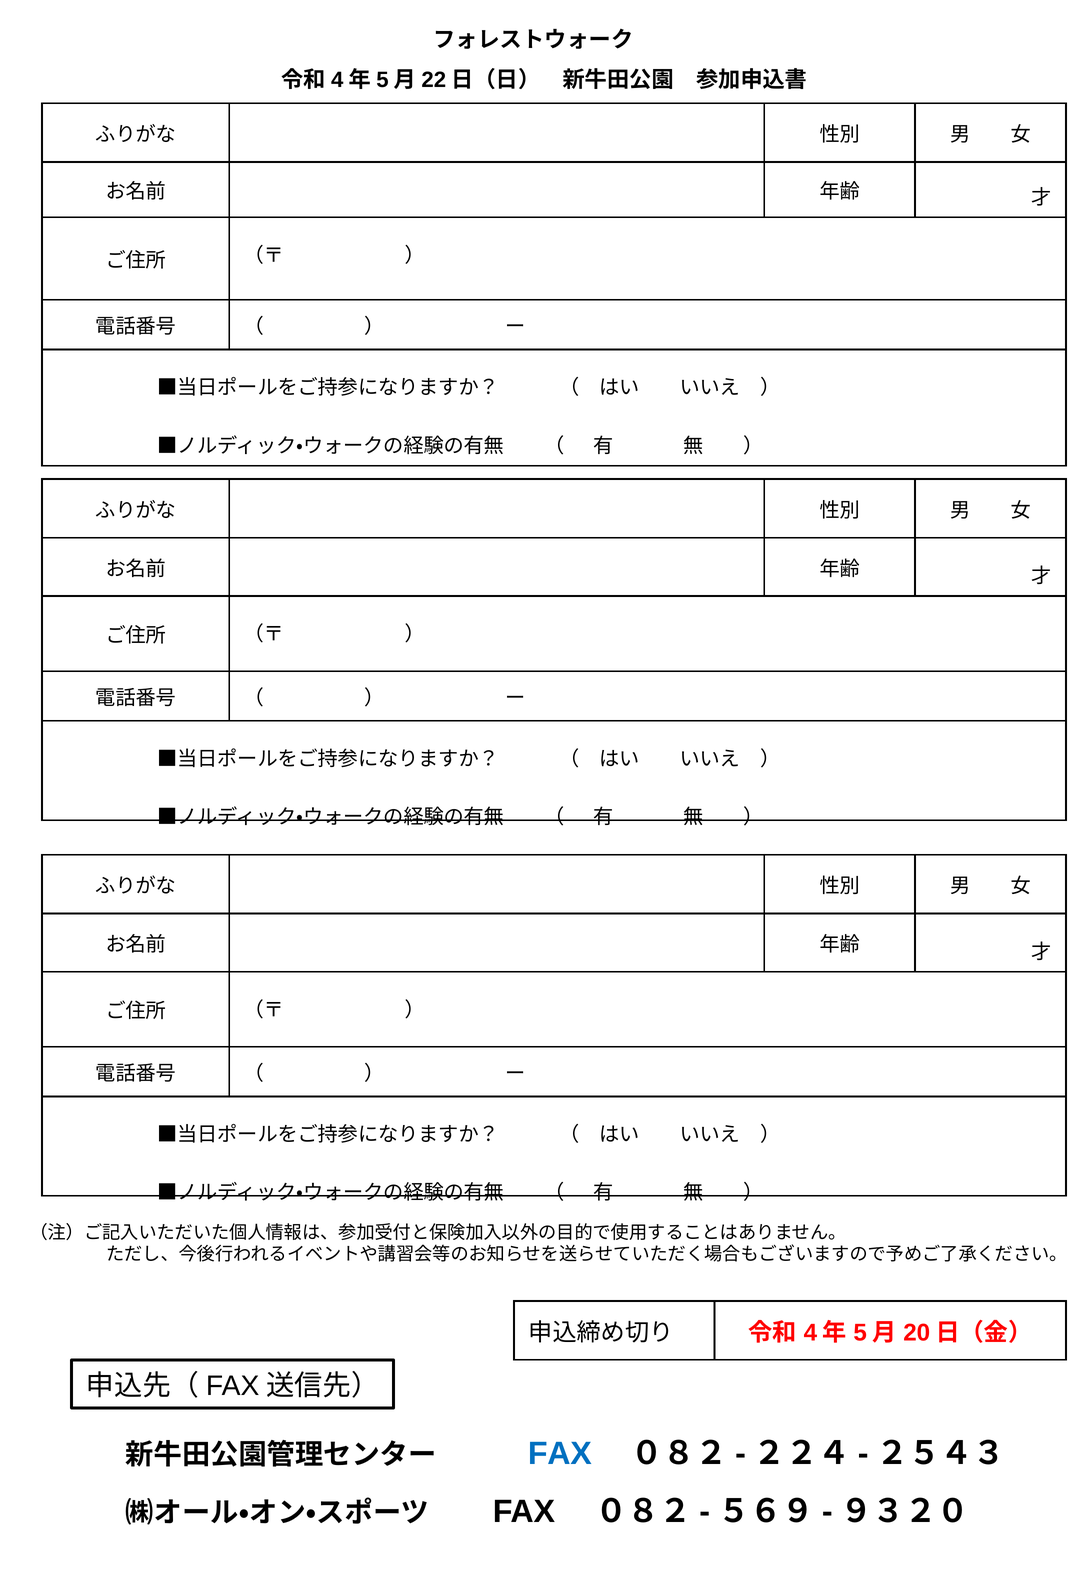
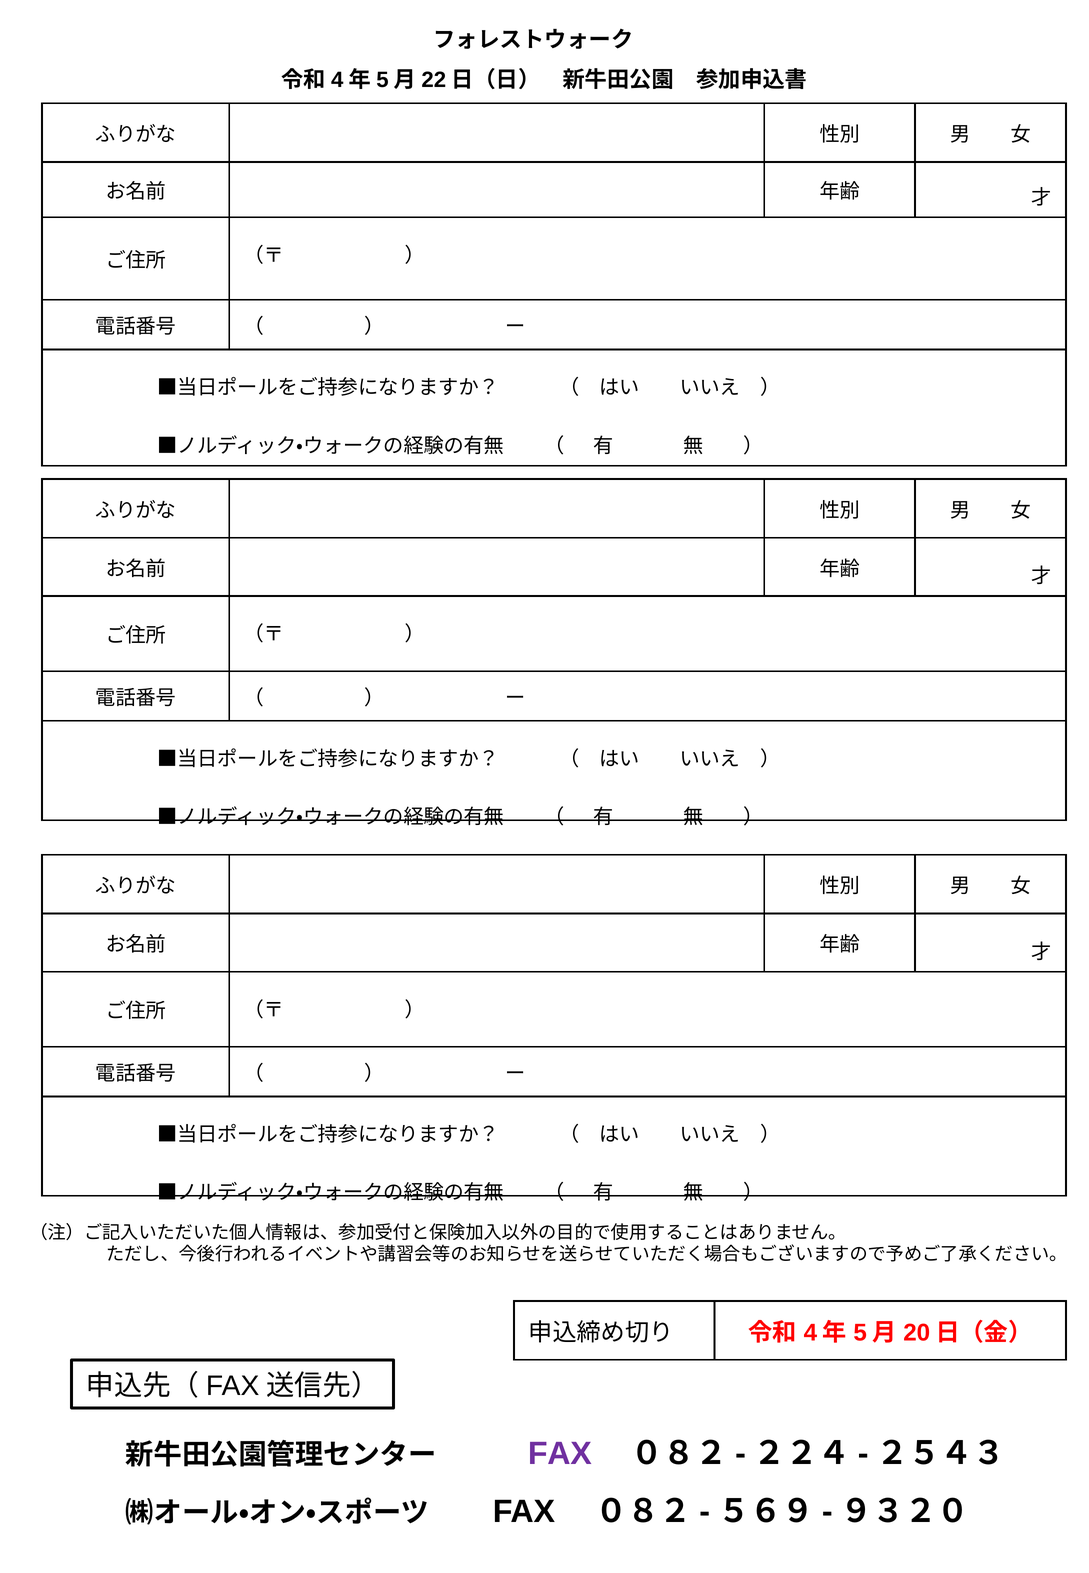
FAX at (560, 1454) colour: blue -> purple
